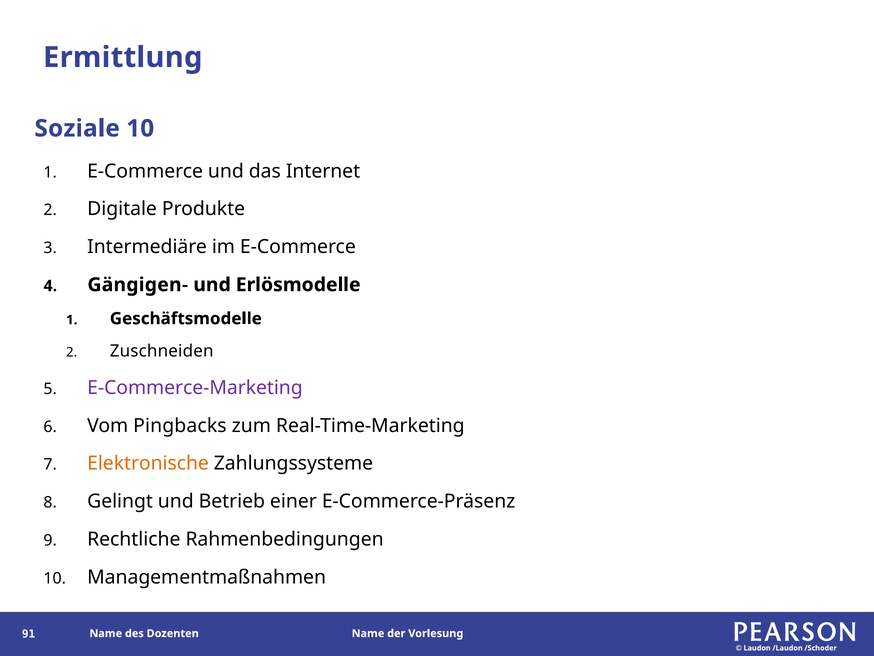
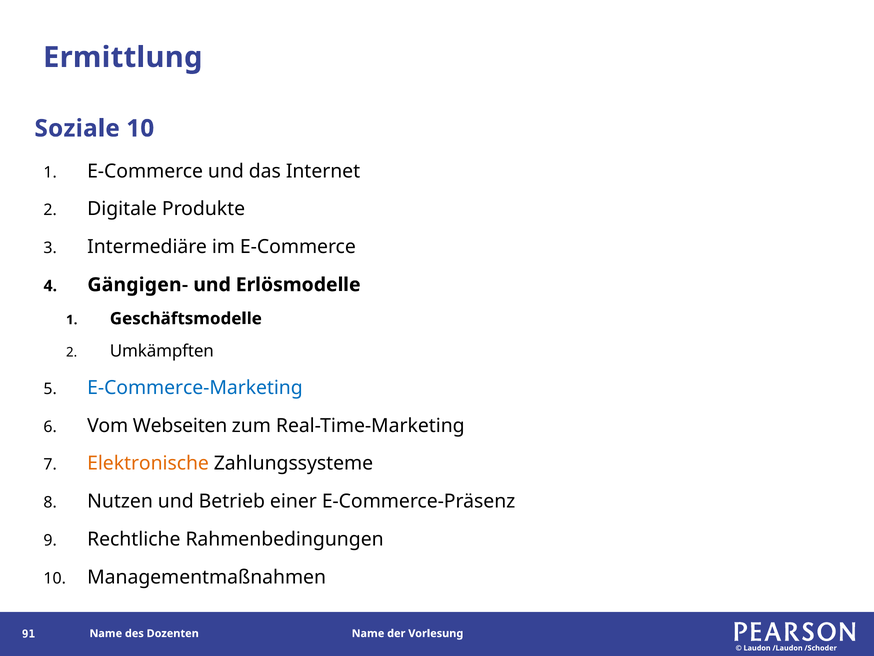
Zuschneiden: Zuschneiden -> Umkämpften
E-Commerce-Marketing colour: purple -> blue
Pingbacks: Pingbacks -> Webseiten
Gelingt: Gelingt -> Nutzen
